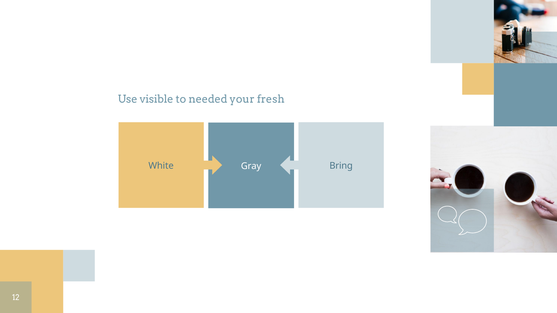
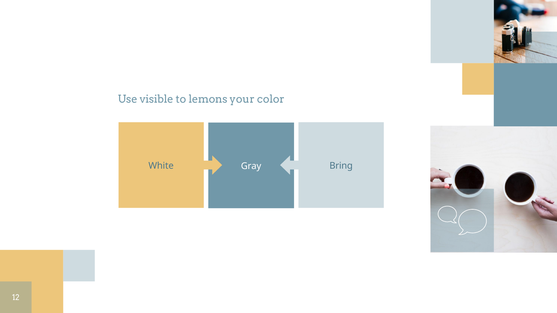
needed: needed -> lemons
fresh: fresh -> color
